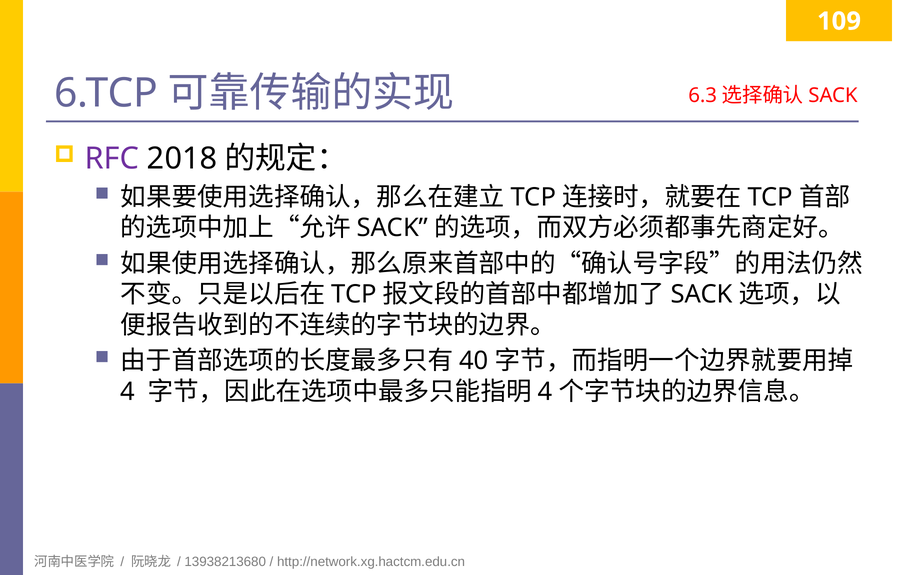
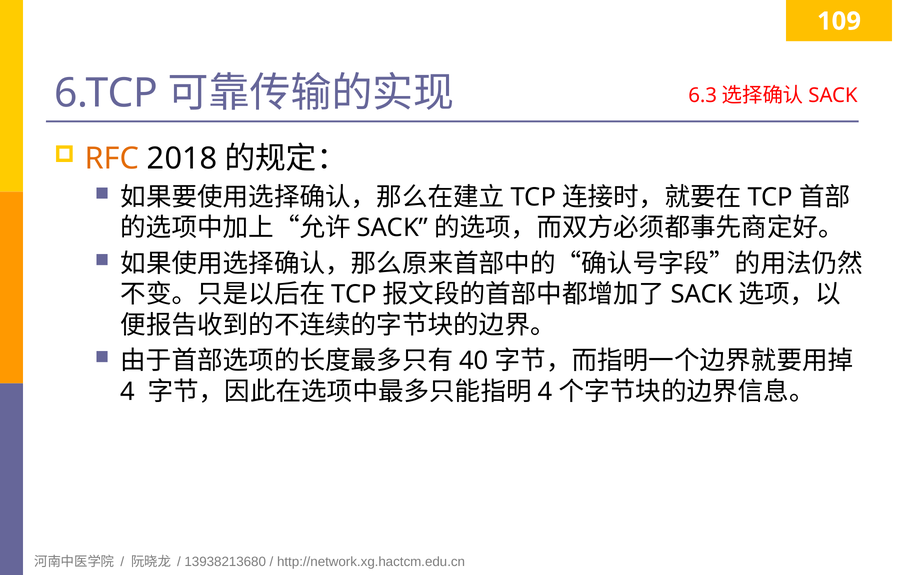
RFC colour: purple -> orange
